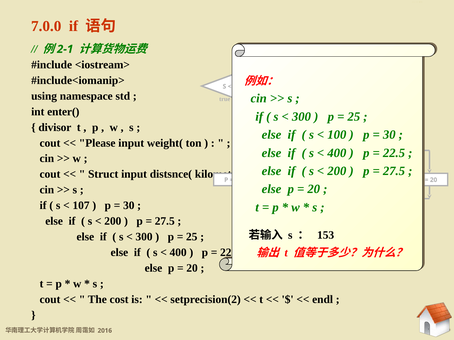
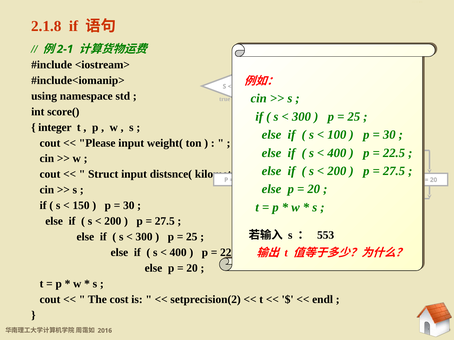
7.0.0: 7.0.0 -> 2.1.8
enter(: enter( -> score(
divisor: divisor -> integer
107: 107 -> 150
153: 153 -> 553
